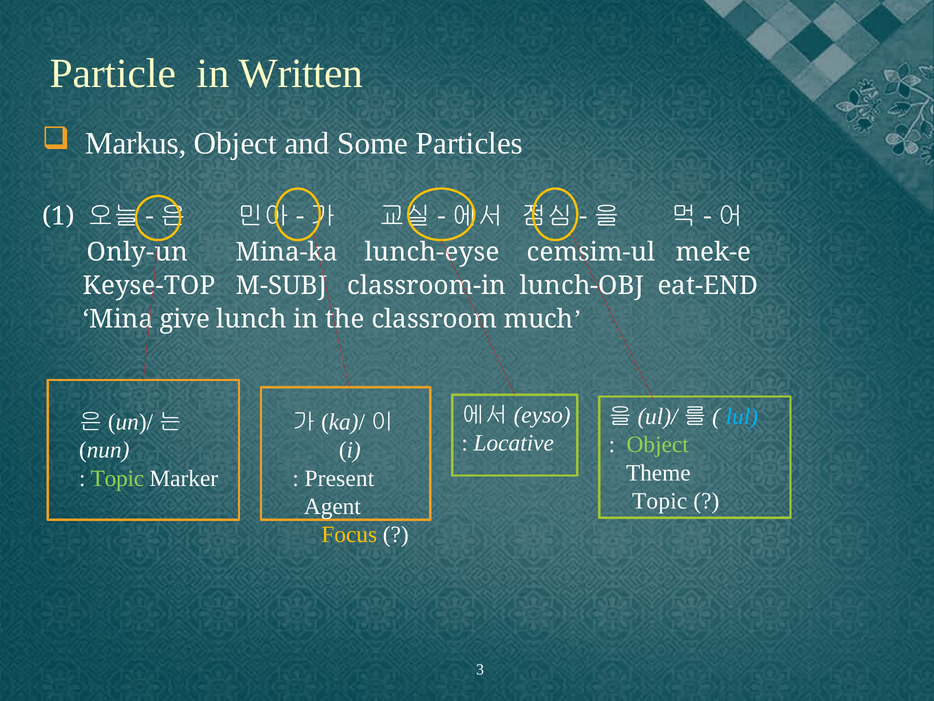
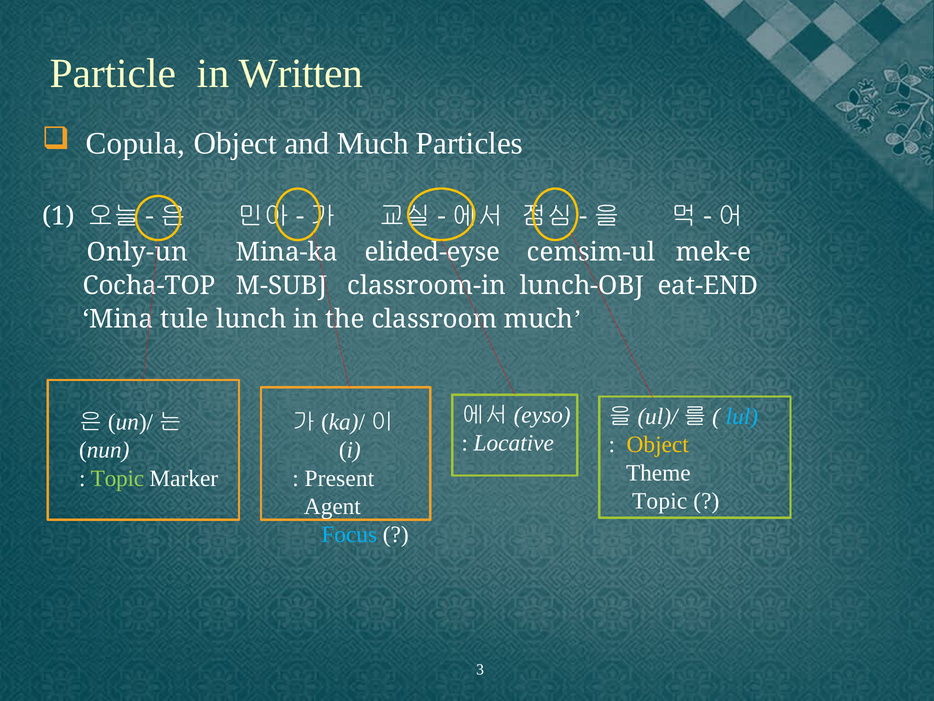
Markus: Markus -> Copula
and Some: Some -> Much
lunch-eyse: lunch-eyse -> elided-eyse
Keyse-TOP: Keyse-TOP -> Cocha-TOP
give: give -> tule
Object at (658, 444) colour: light green -> yellow
Focus colour: yellow -> light blue
